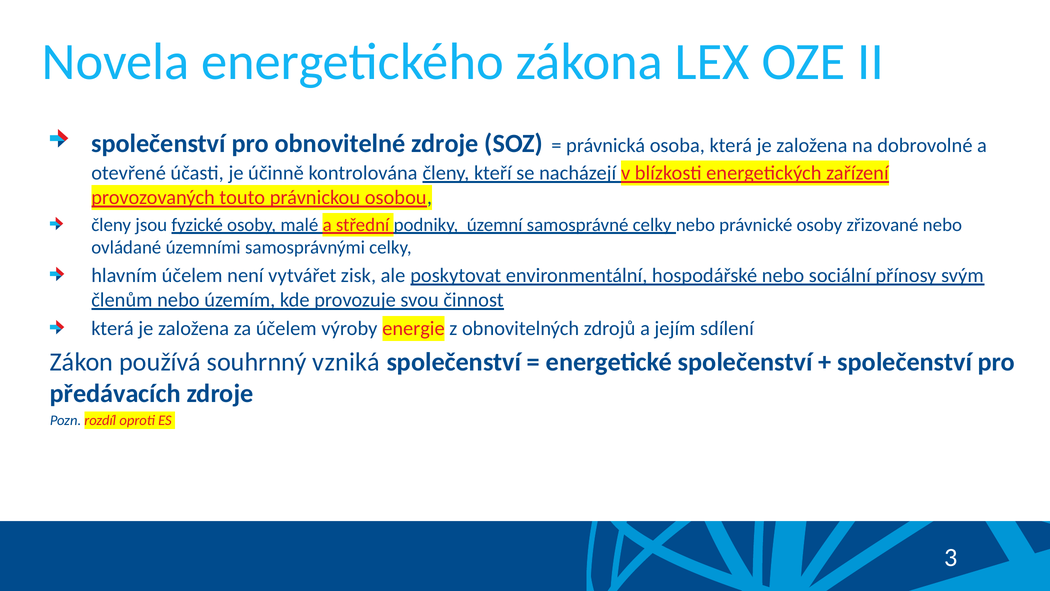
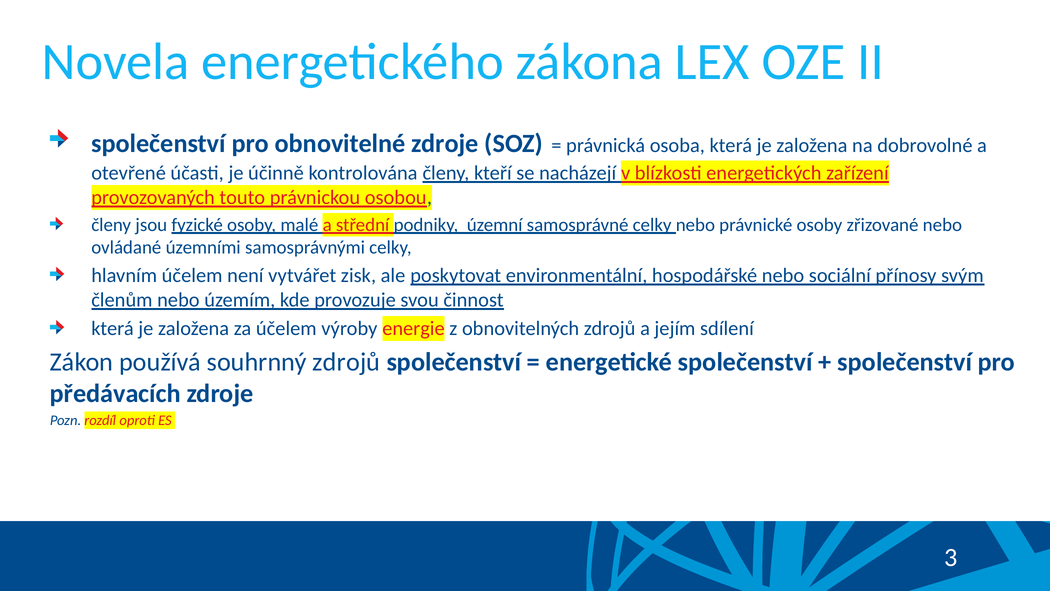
souhrnný vzniká: vzniká -> zdrojů
